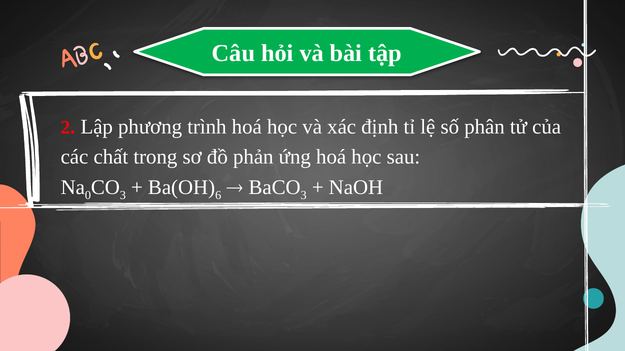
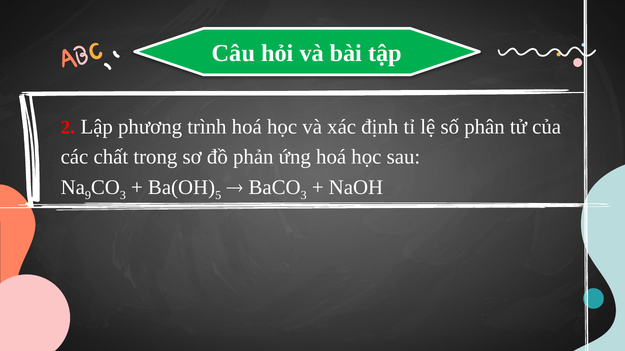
0: 0 -> 9
6: 6 -> 5
